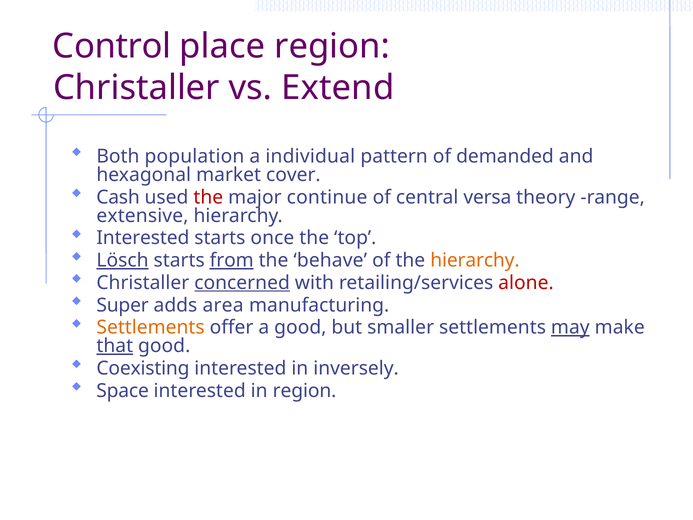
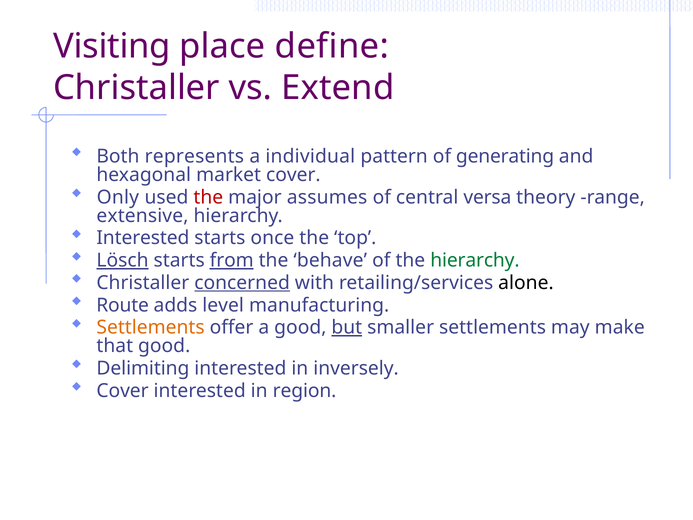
Control: Control -> Visiting
place region: region -> define
population: population -> represents
demanded: demanded -> generating
Cash: Cash -> Only
continue: continue -> assumes
hierarchy at (475, 260) colour: orange -> green
alone colour: red -> black
Super: Super -> Route
area: area -> level
but underline: none -> present
may underline: present -> none
that underline: present -> none
Coexisting: Coexisting -> Delimiting
Space at (123, 391): Space -> Cover
